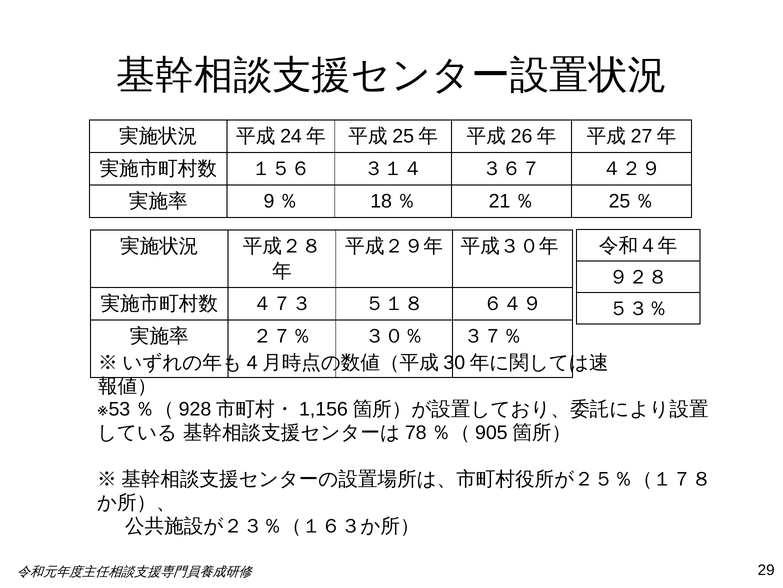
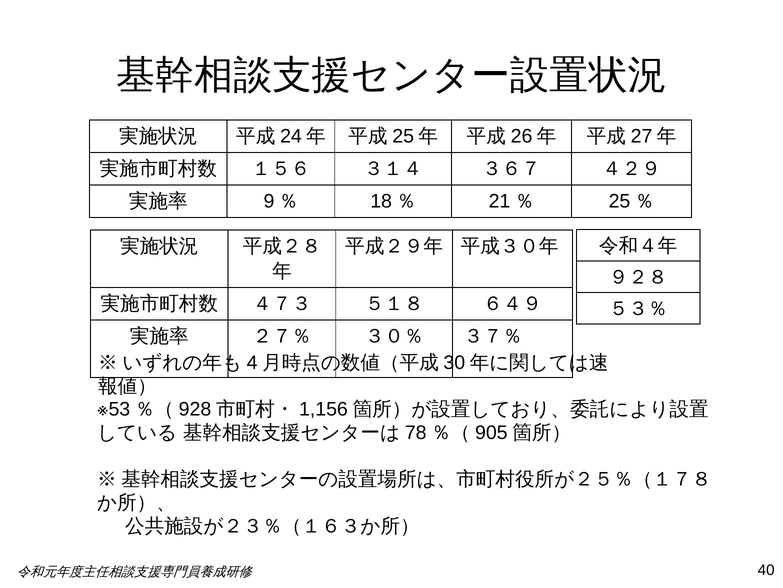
29: 29 -> 40
